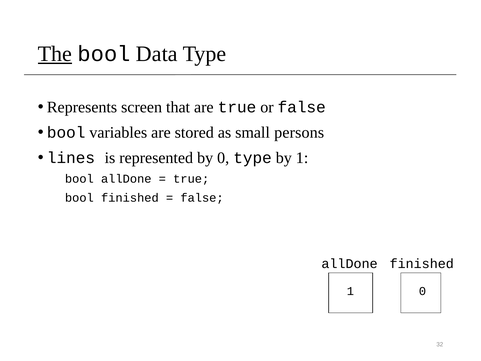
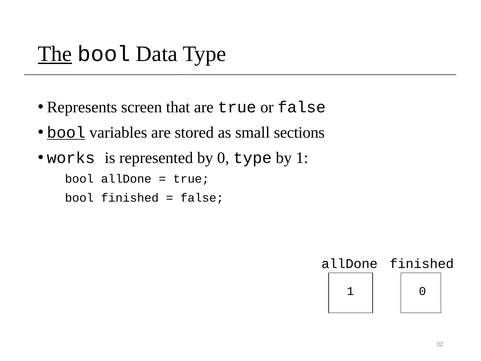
bool at (66, 132) underline: none -> present
persons: persons -> sections
lines: lines -> works
